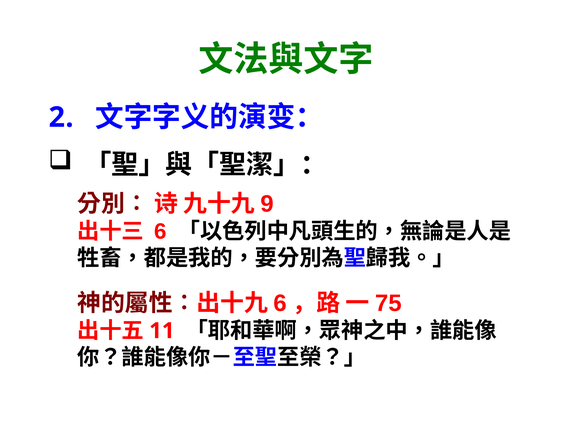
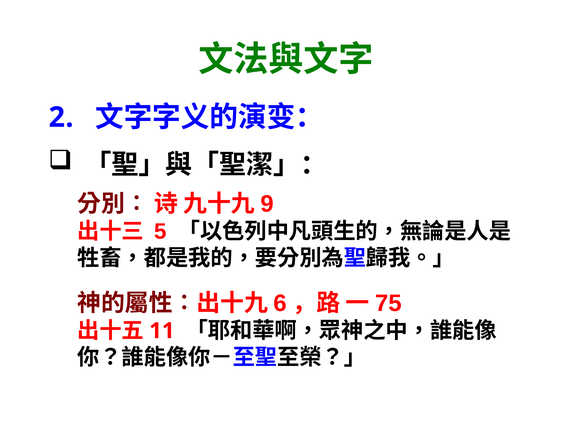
6 at (160, 232): 6 -> 5
